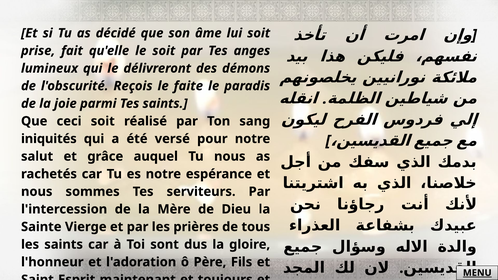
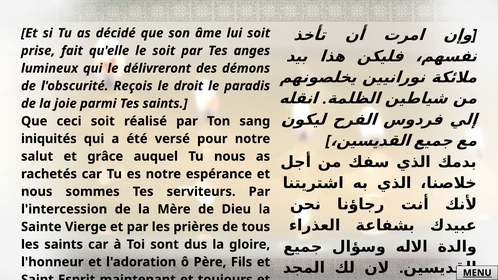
faite: faite -> droit
